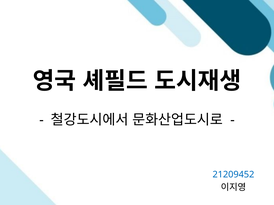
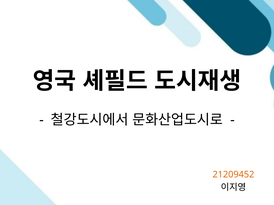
21209452 colour: blue -> orange
